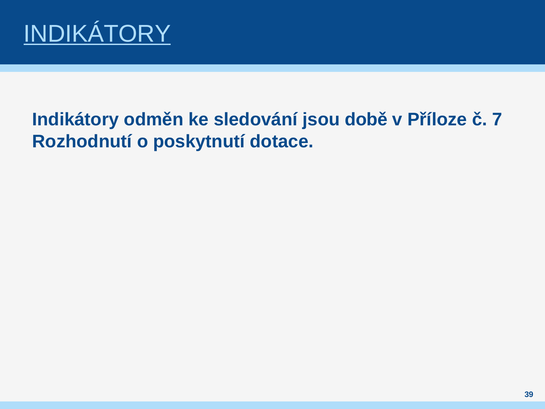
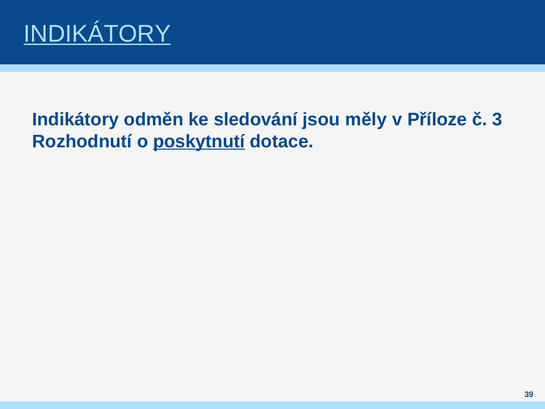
době: době -> měly
7: 7 -> 3
poskytnutí underline: none -> present
